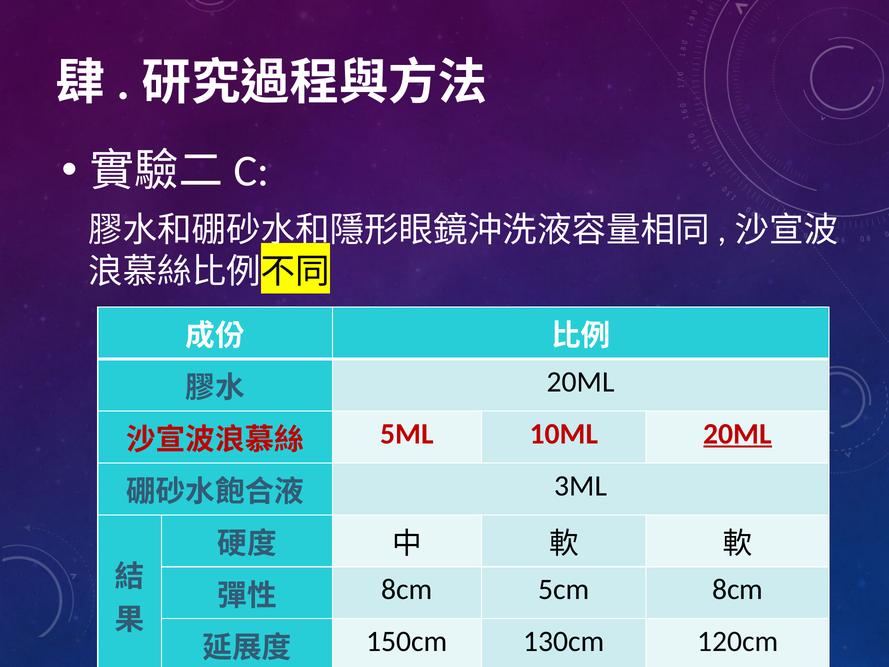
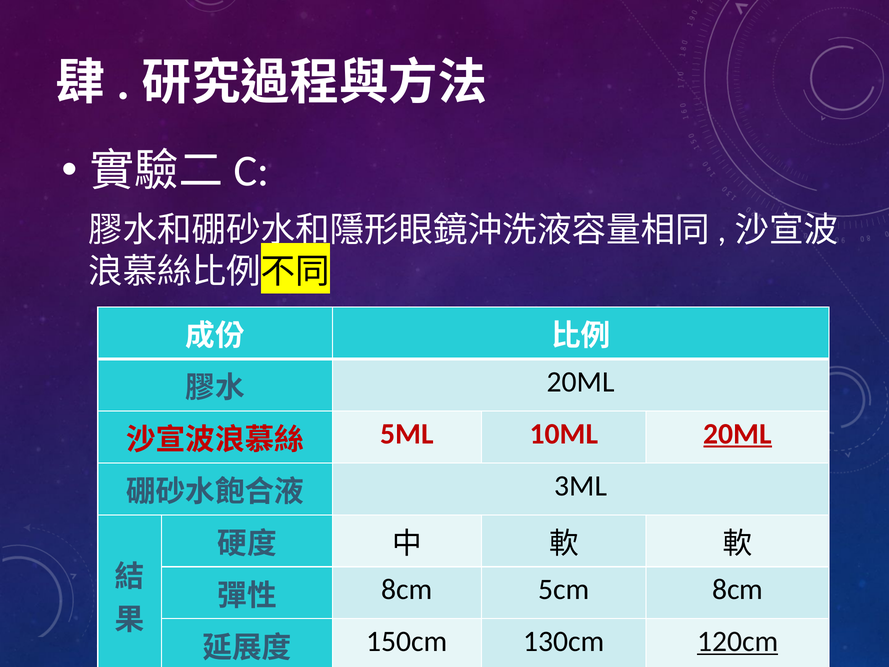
120cm underline: none -> present
